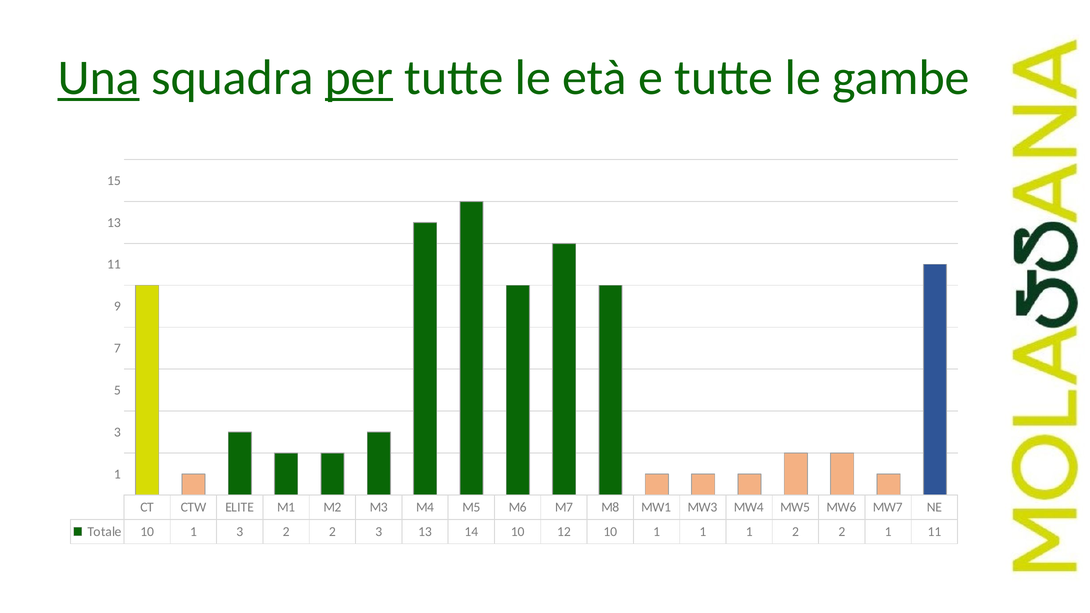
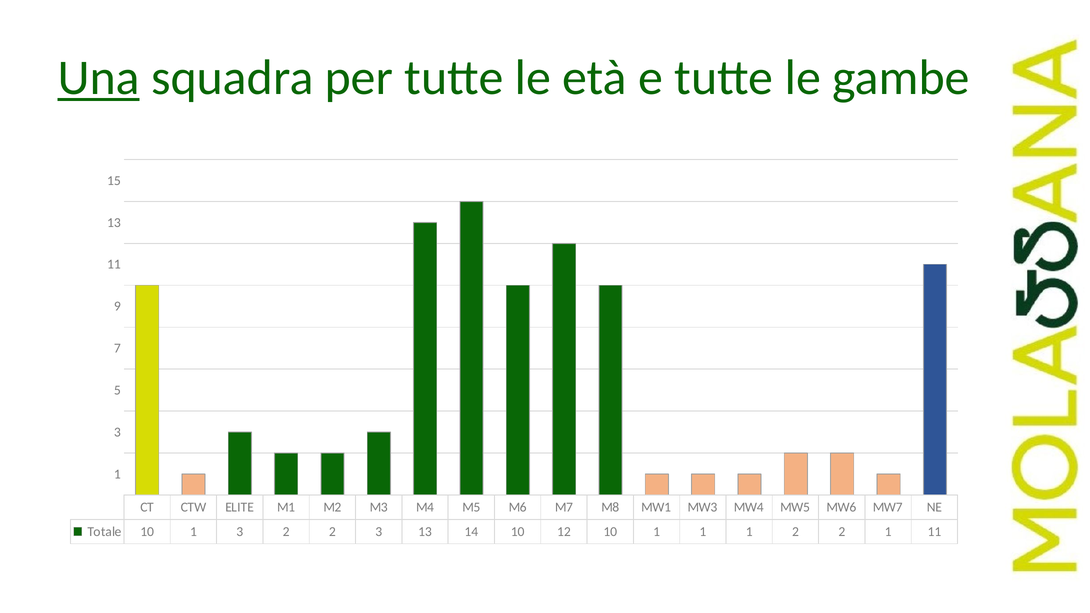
per underline: present -> none
